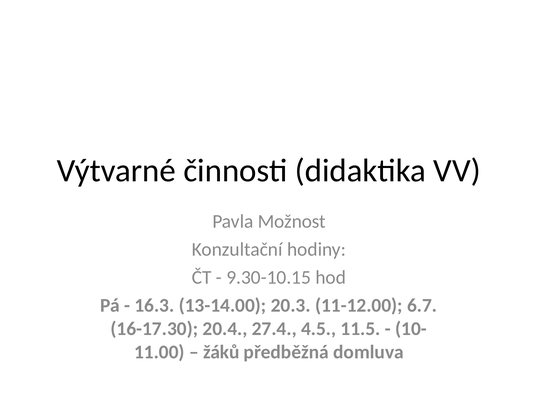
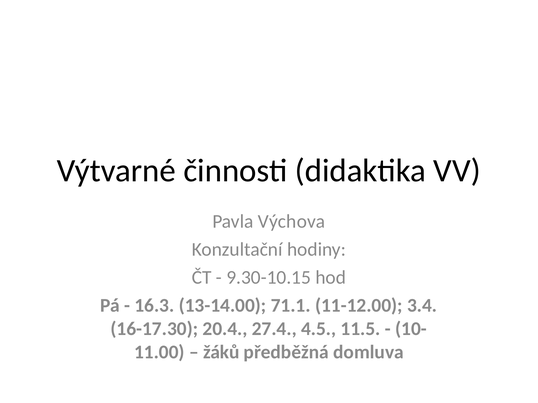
Možnost: Možnost -> Výchova
20.3: 20.3 -> 71.1
6.7: 6.7 -> 3.4
